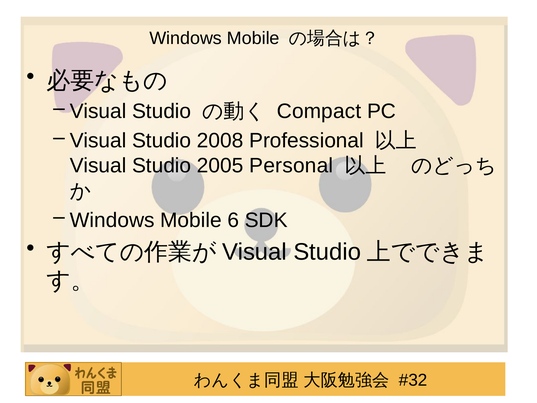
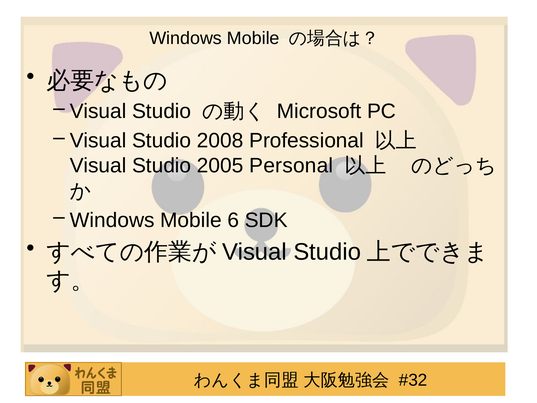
Compact: Compact -> Microsoft
